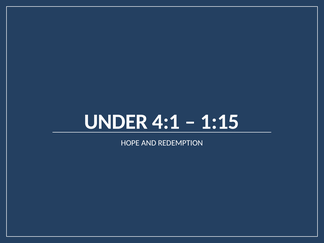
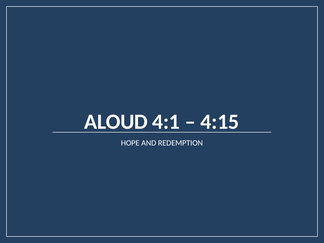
UNDER: UNDER -> ALOUD
1:15: 1:15 -> 4:15
